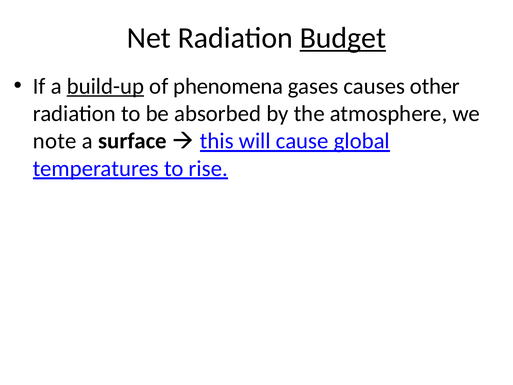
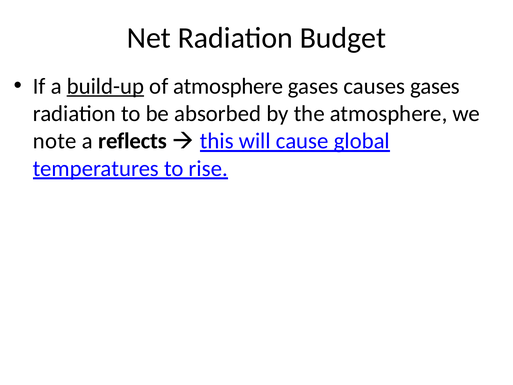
Budget underline: present -> none
of phenomena: phenomena -> atmosphere
causes other: other -> gases
surface: surface -> reflects
